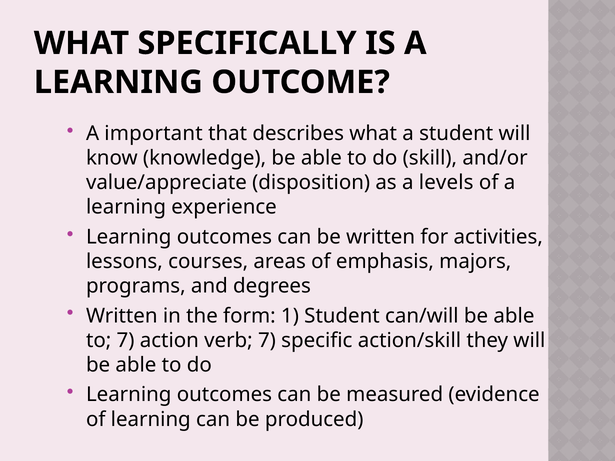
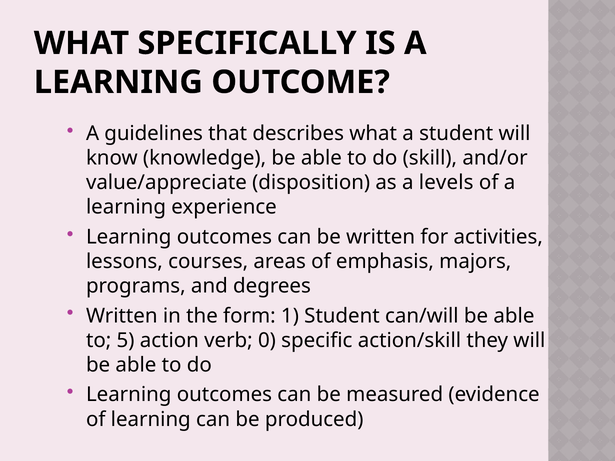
important: important -> guidelines
to 7: 7 -> 5
verb 7: 7 -> 0
